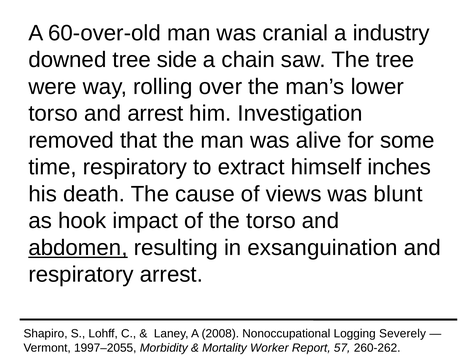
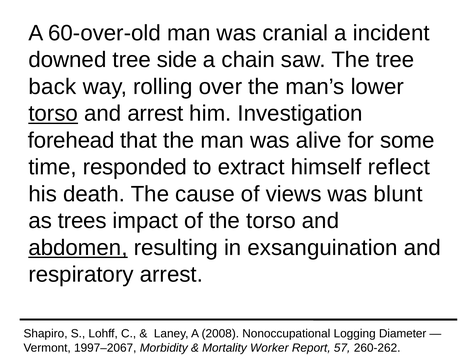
industry: industry -> incident
were: were -> back
torso at (53, 113) underline: none -> present
removed: removed -> forehead
time respiratory: respiratory -> responded
inches: inches -> reflect
hook: hook -> trees
Severely: Severely -> Diameter
1997–2055: 1997–2055 -> 1997–2067
